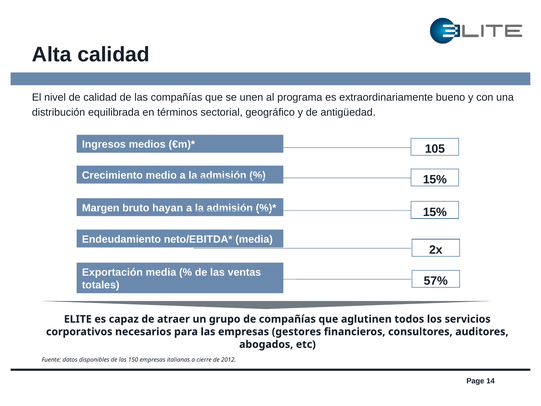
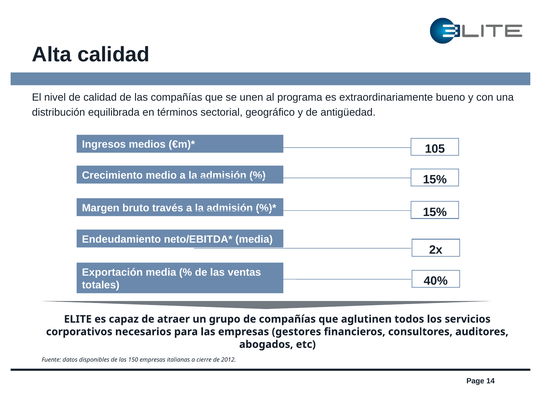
hayan: hayan -> través
57%: 57% -> 40%
